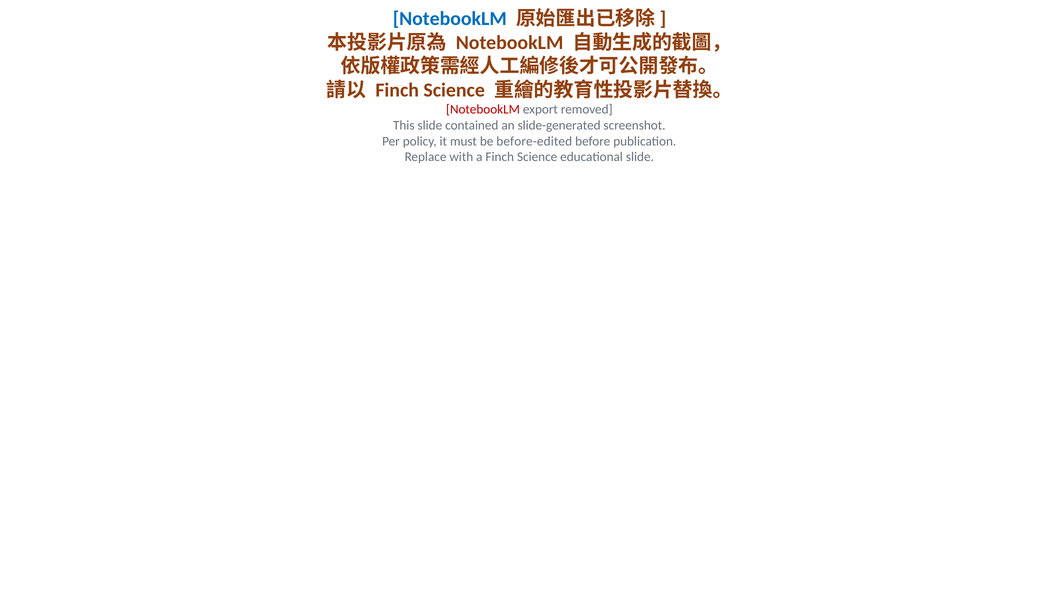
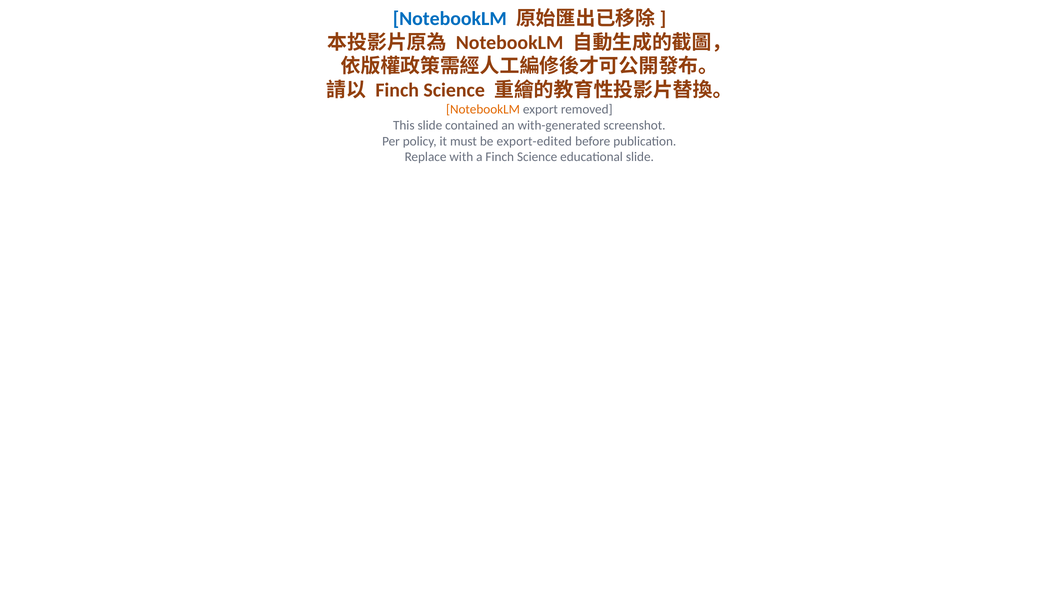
NotebookLM at (483, 110) colour: red -> orange
slide-generated: slide-generated -> with-generated
before-edited: before-edited -> export-edited
